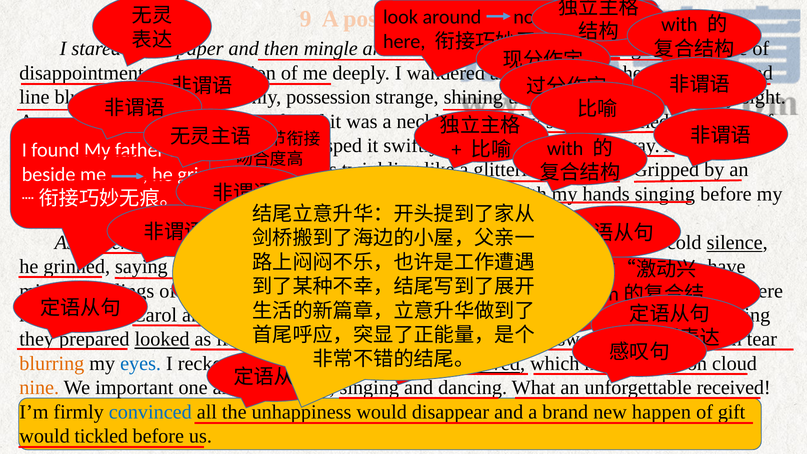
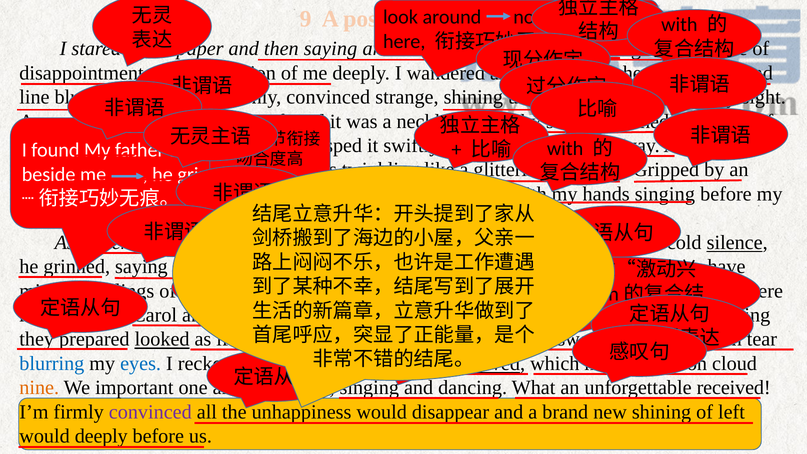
then mingle: mingle -> saying
possession at (328, 97): possession -> convinced
blurring at (52, 363) colour: orange -> blue
convinced at (150, 412) colour: blue -> purple
happen at (661, 412): happen -> shining
gift: gift -> left
would tickled: tickled -> deeply
